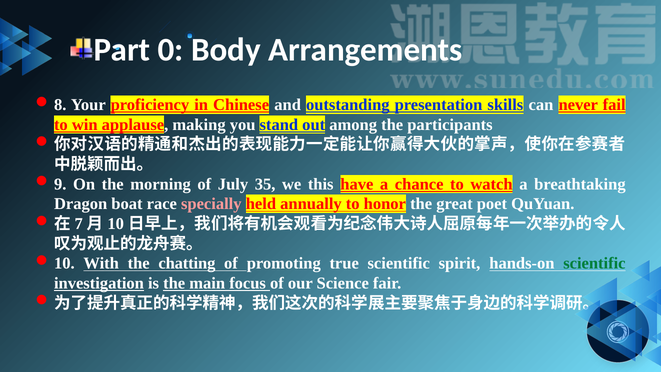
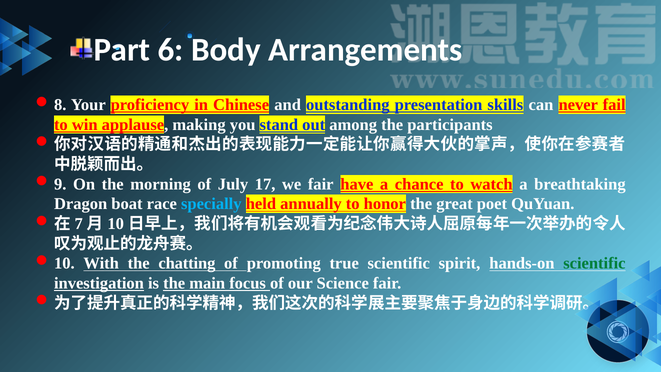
0: 0 -> 6
35: 35 -> 17
we this: this -> fair
specially colour: pink -> light blue
